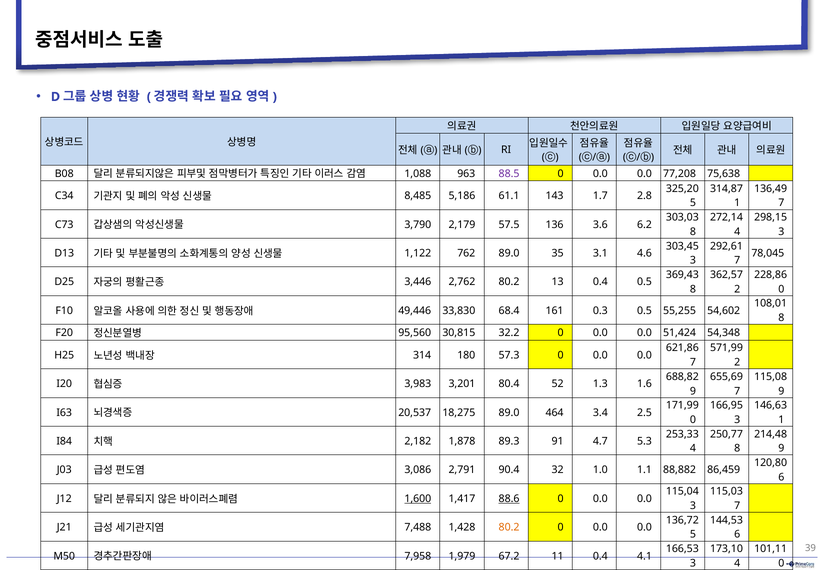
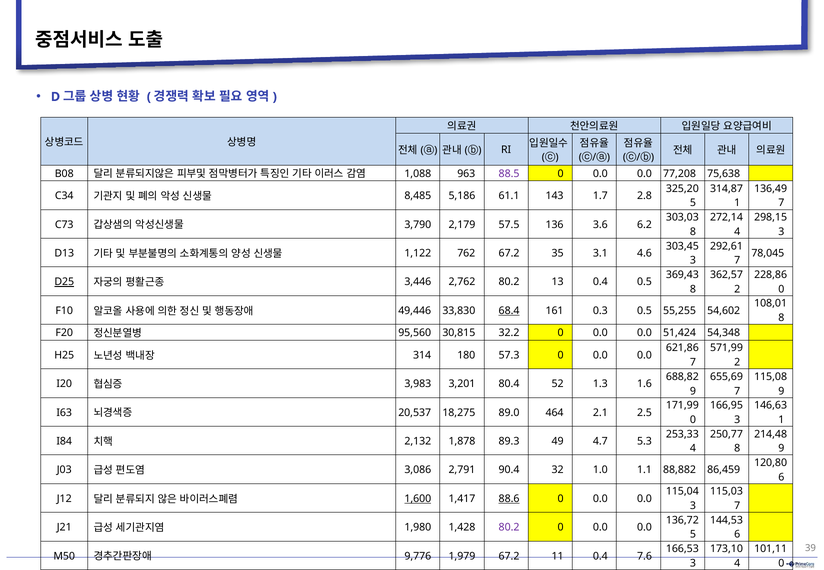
762 89.0: 89.0 -> 67.2
D25 underline: none -> present
68.4 underline: none -> present
3.4: 3.4 -> 2.1
2,182: 2,182 -> 2,132
91: 91 -> 49
7,488: 7,488 -> 1,980
80.2 at (509, 528) colour: orange -> purple
7,958: 7,958 -> 9,776
4.1: 4.1 -> 7.6
